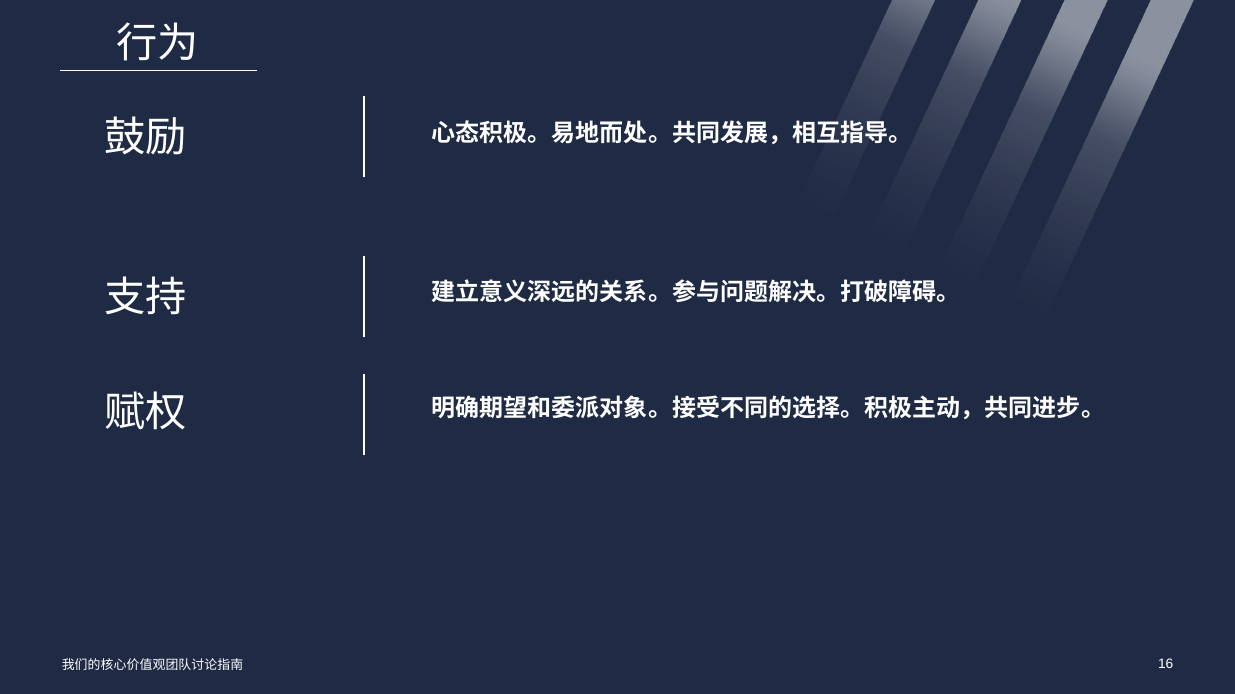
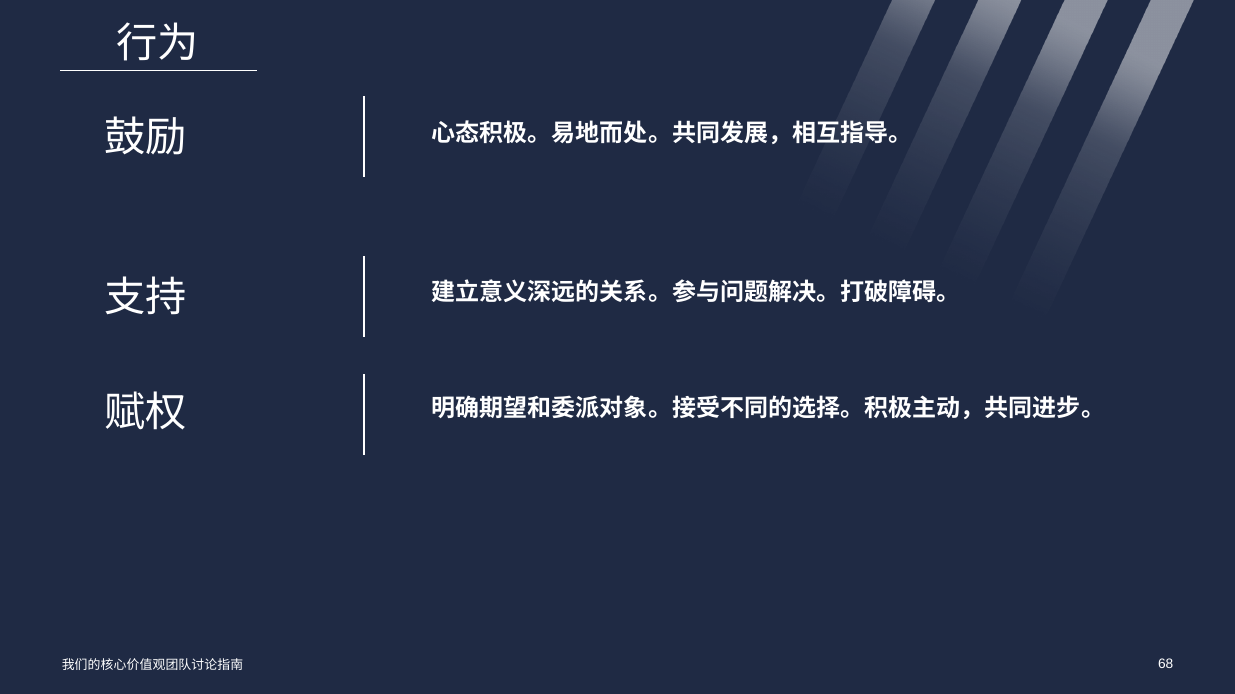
16: 16 -> 68
